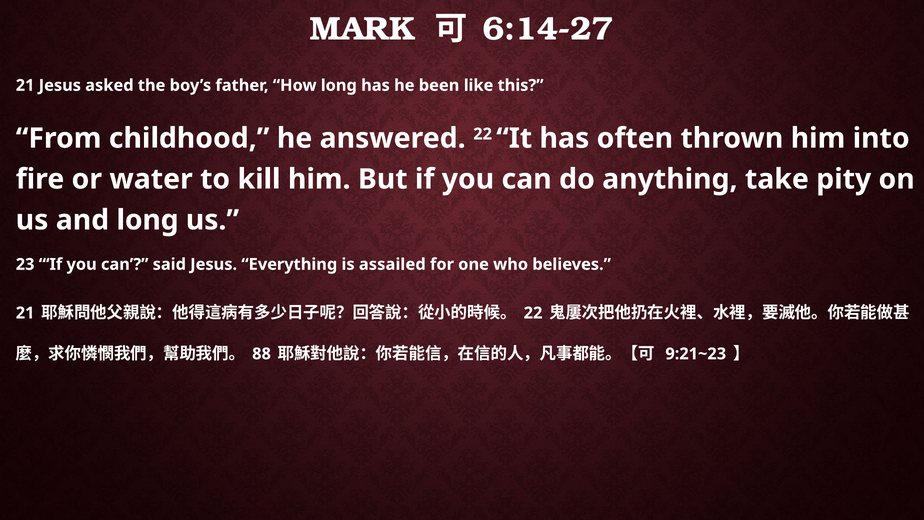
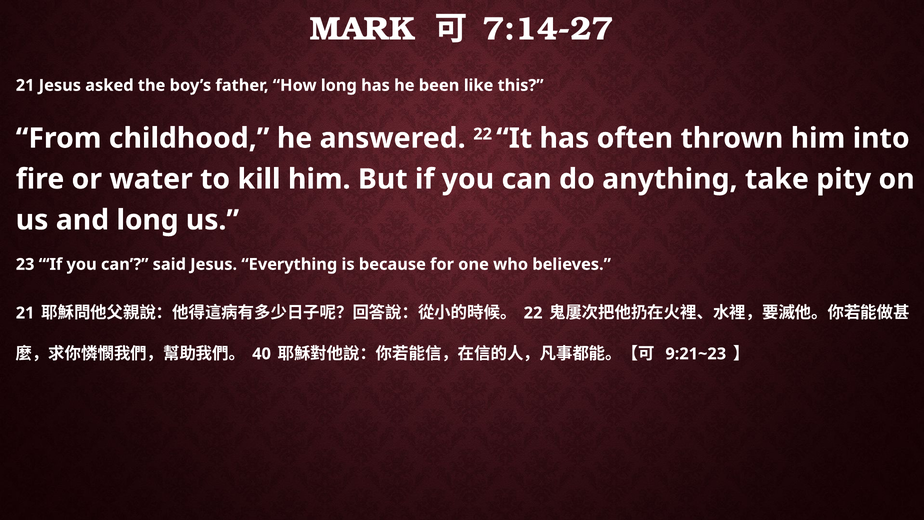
6:14-27: 6:14-27 -> 7:14-27
assailed: assailed -> because
88: 88 -> 40
